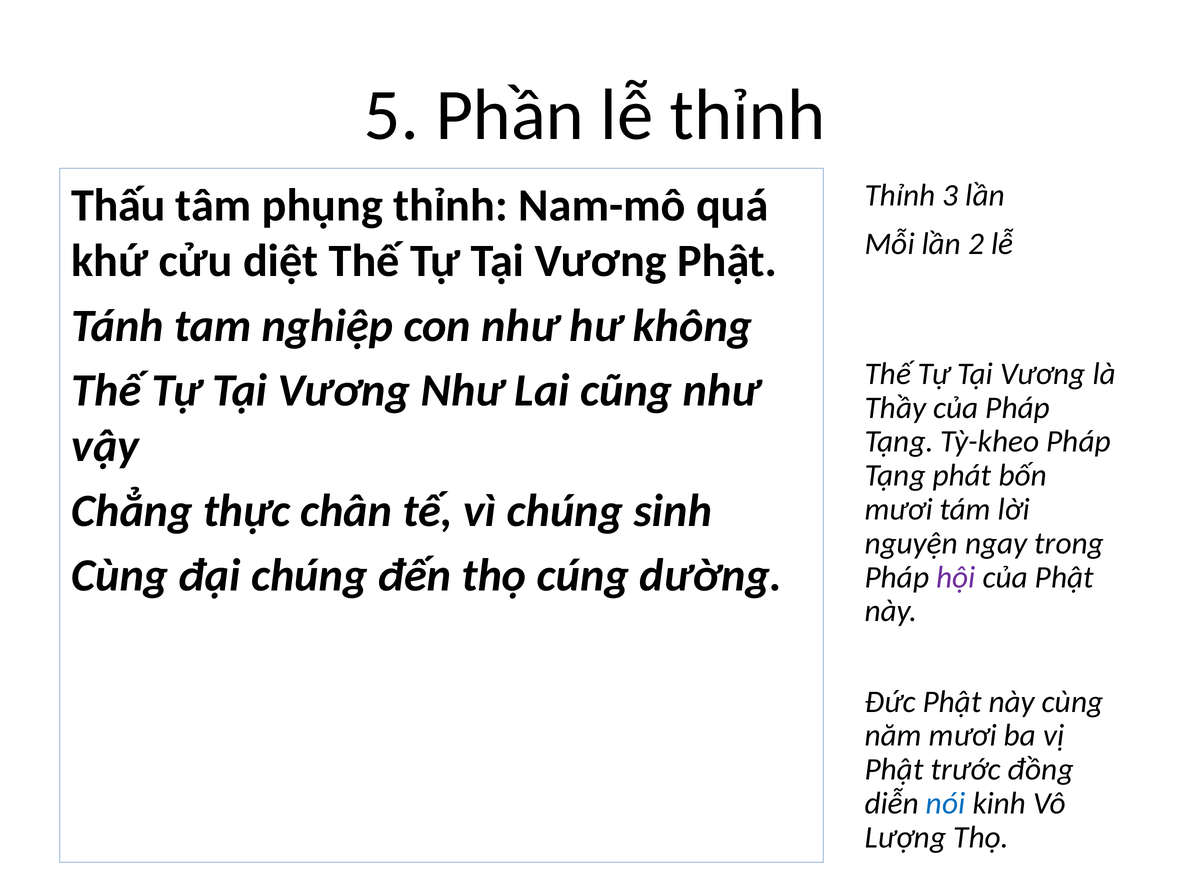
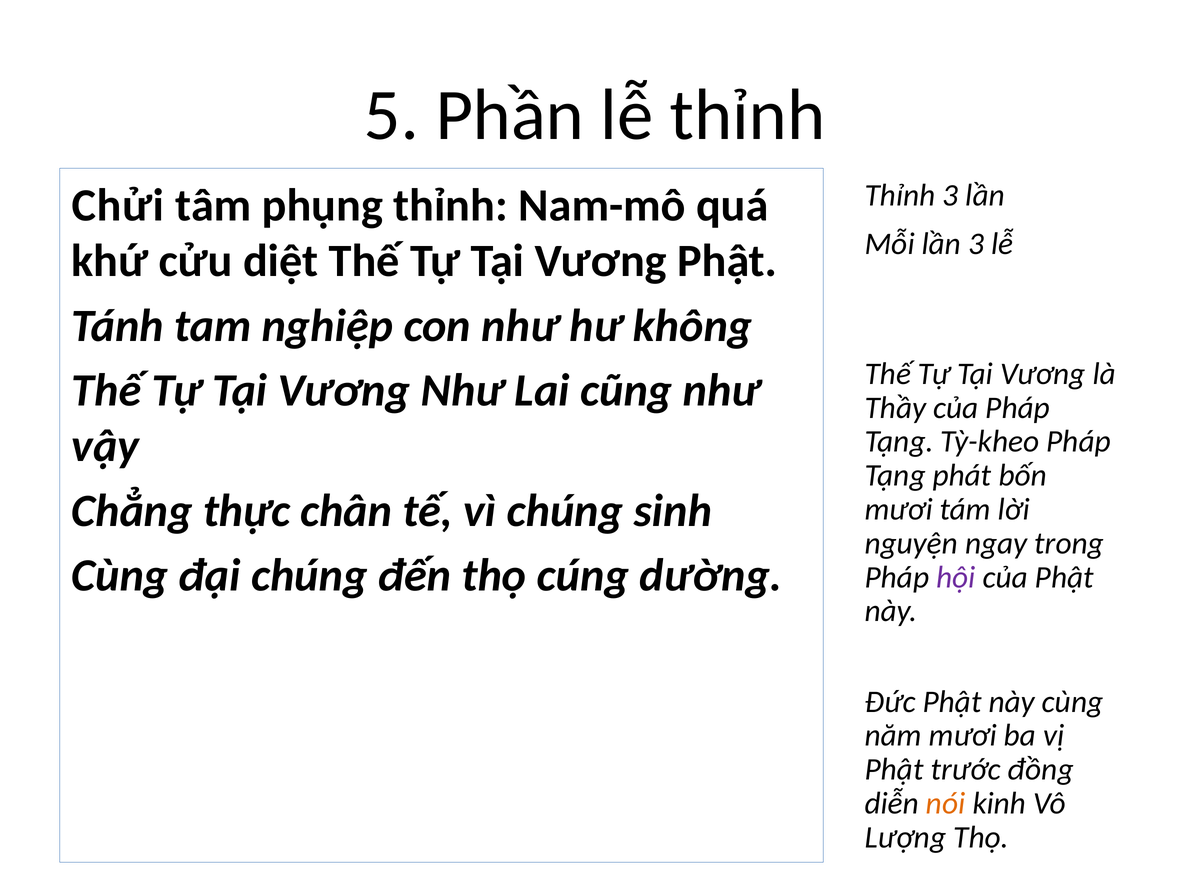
Thấu: Thấu -> Chửi
lần 2: 2 -> 3
nói colour: blue -> orange
